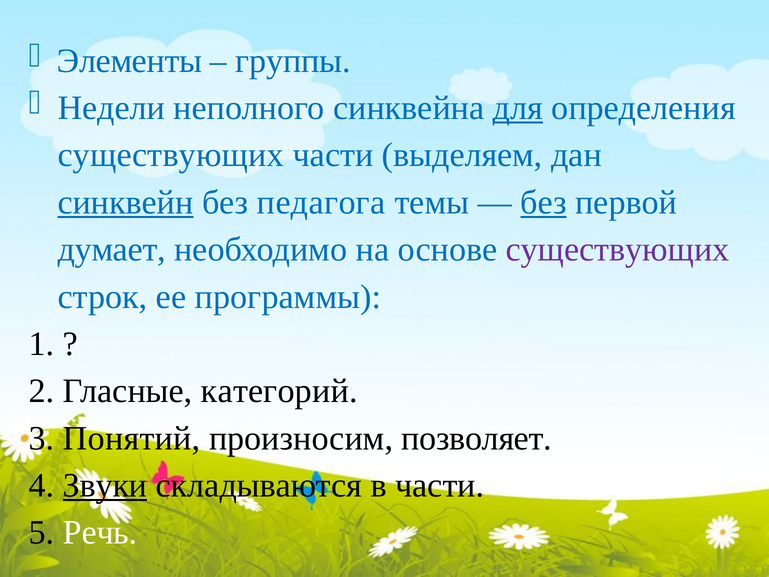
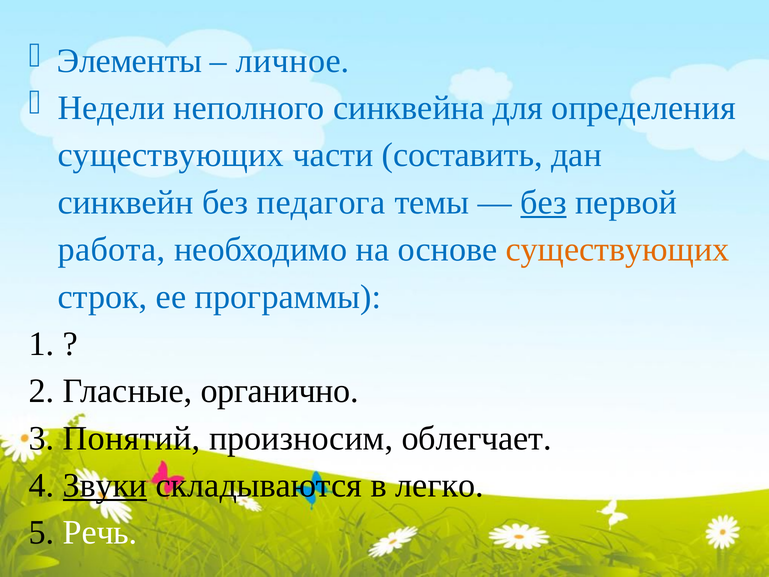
группы: группы -> личное
для underline: present -> none
выделяем: выделяем -> составить
синквейн underline: present -> none
думает: думает -> работа
существующих at (618, 249) colour: purple -> orange
категорий: категорий -> органично
позволяет: позволяет -> облегчает
в части: части -> легко
